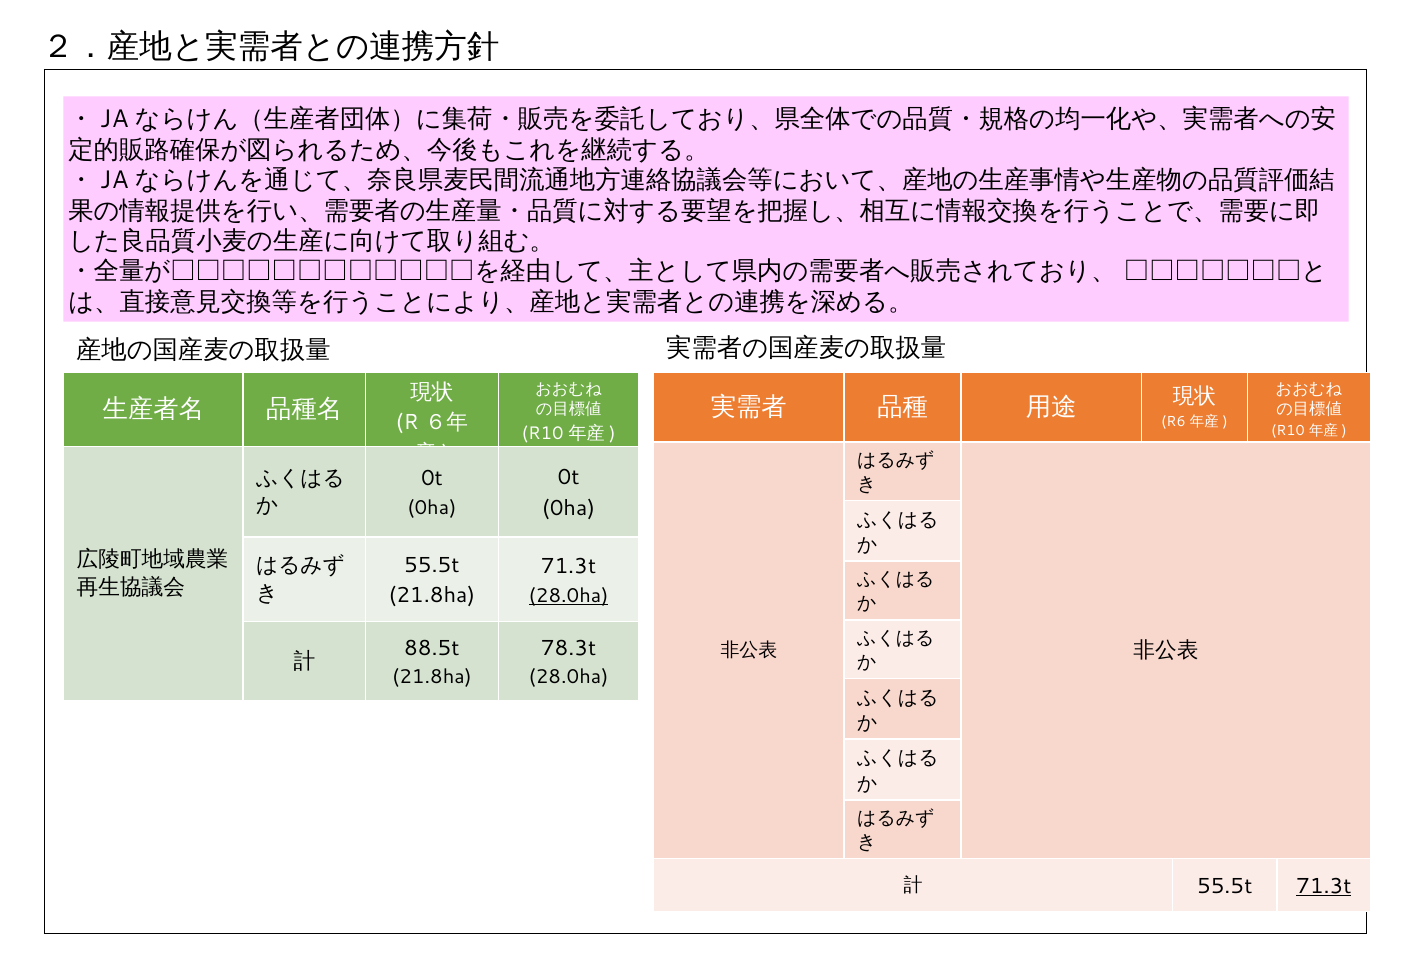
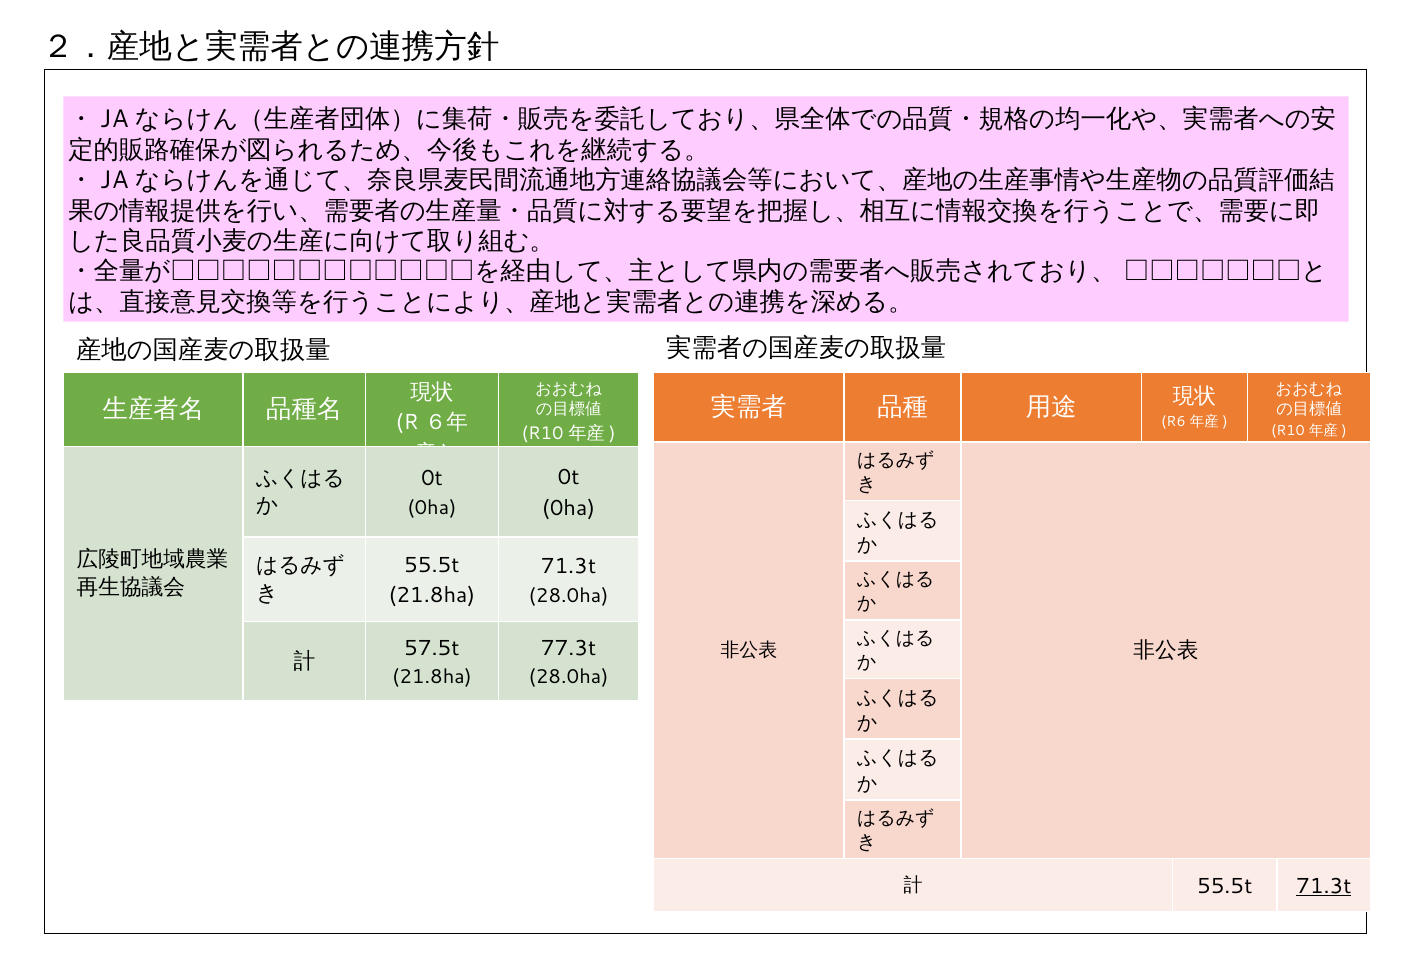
28.0ha at (569, 596) underline: present -> none
88.5t: 88.5t -> 57.5t
78.3t: 78.3t -> 77.3t
